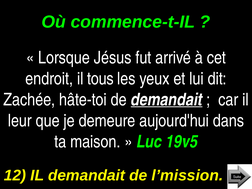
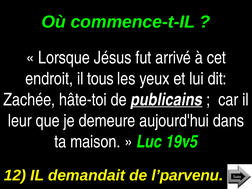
de demandait: demandait -> publicains
l’mission: l’mission -> l’parvenu
